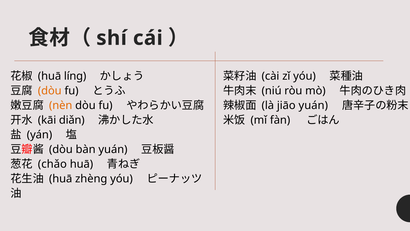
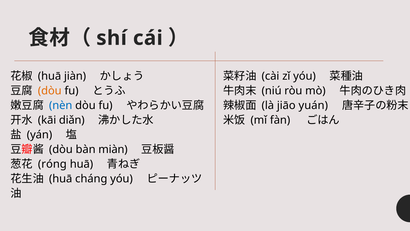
líng: líng -> jiàn
nèn colour: orange -> blue
bàn yuán: yuán -> miàn
chǎo: chǎo -> róng
zhèng: zhèng -> cháng
